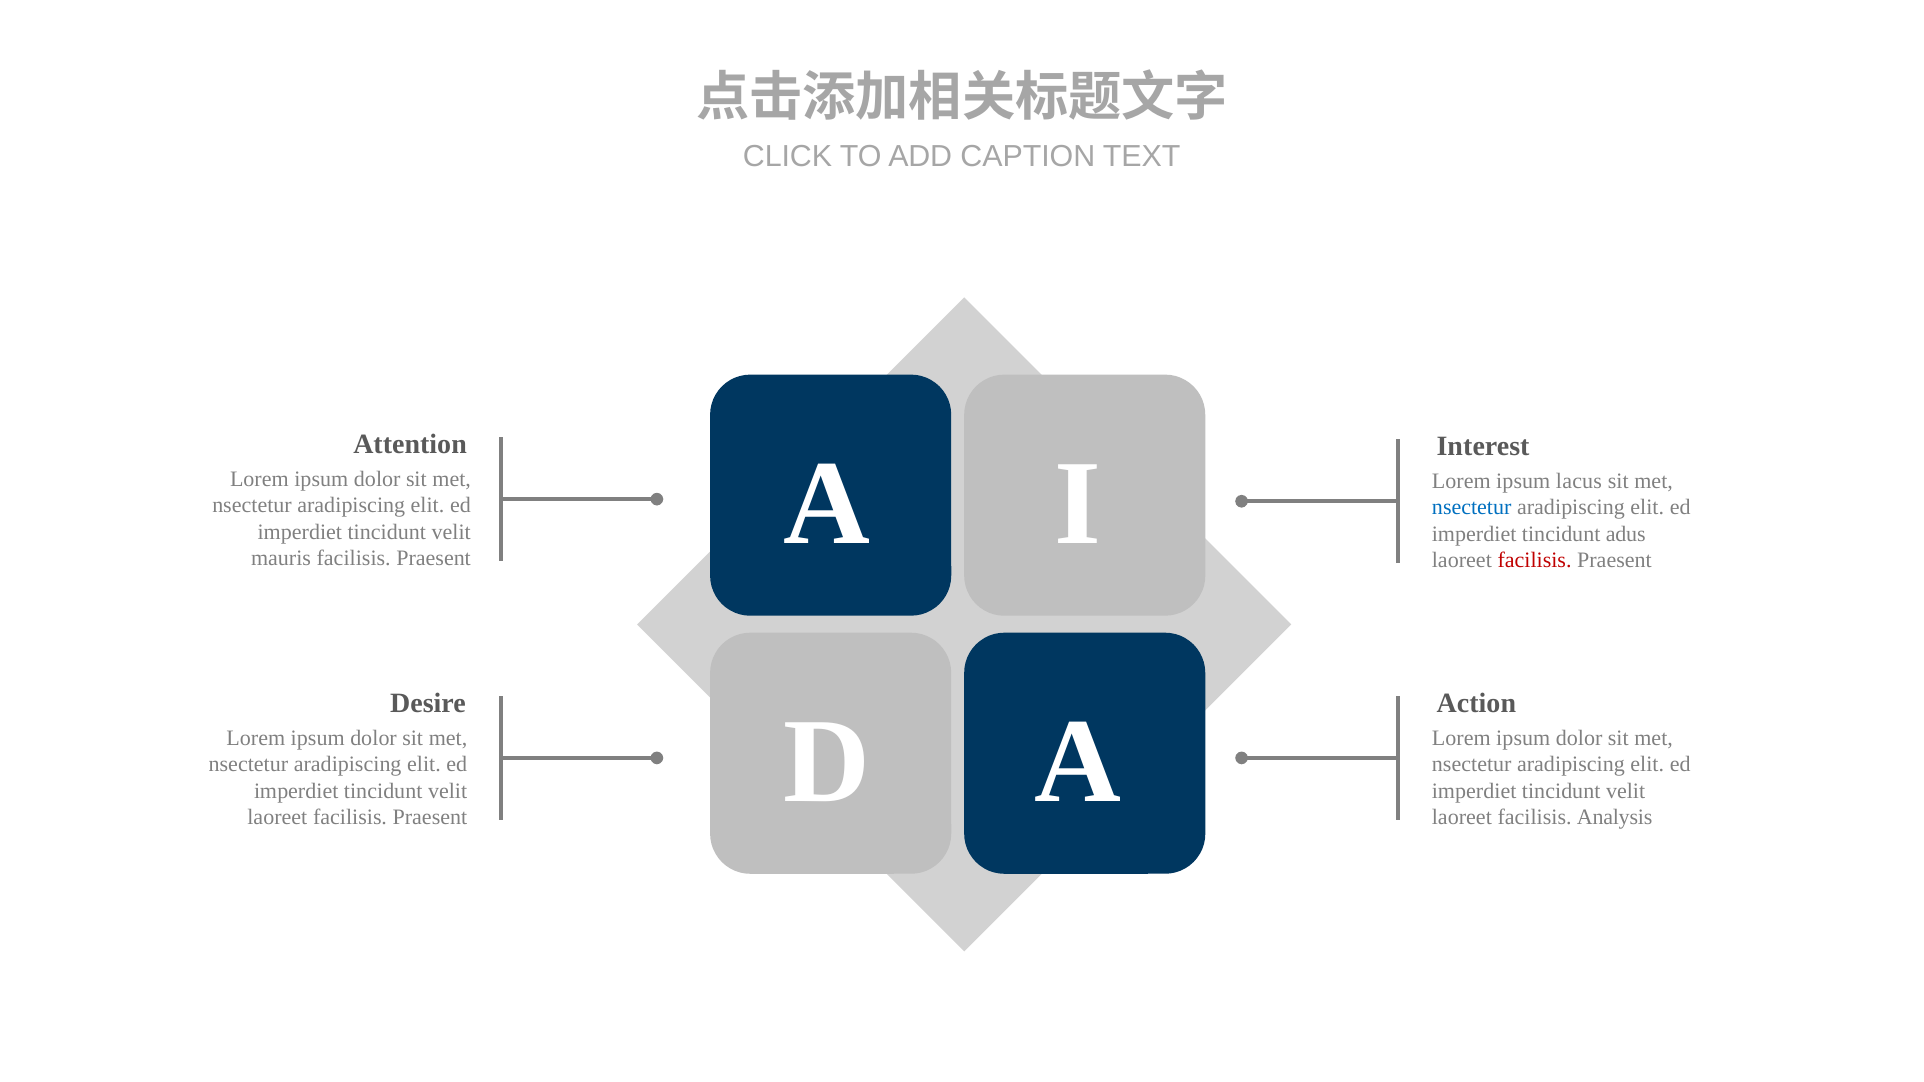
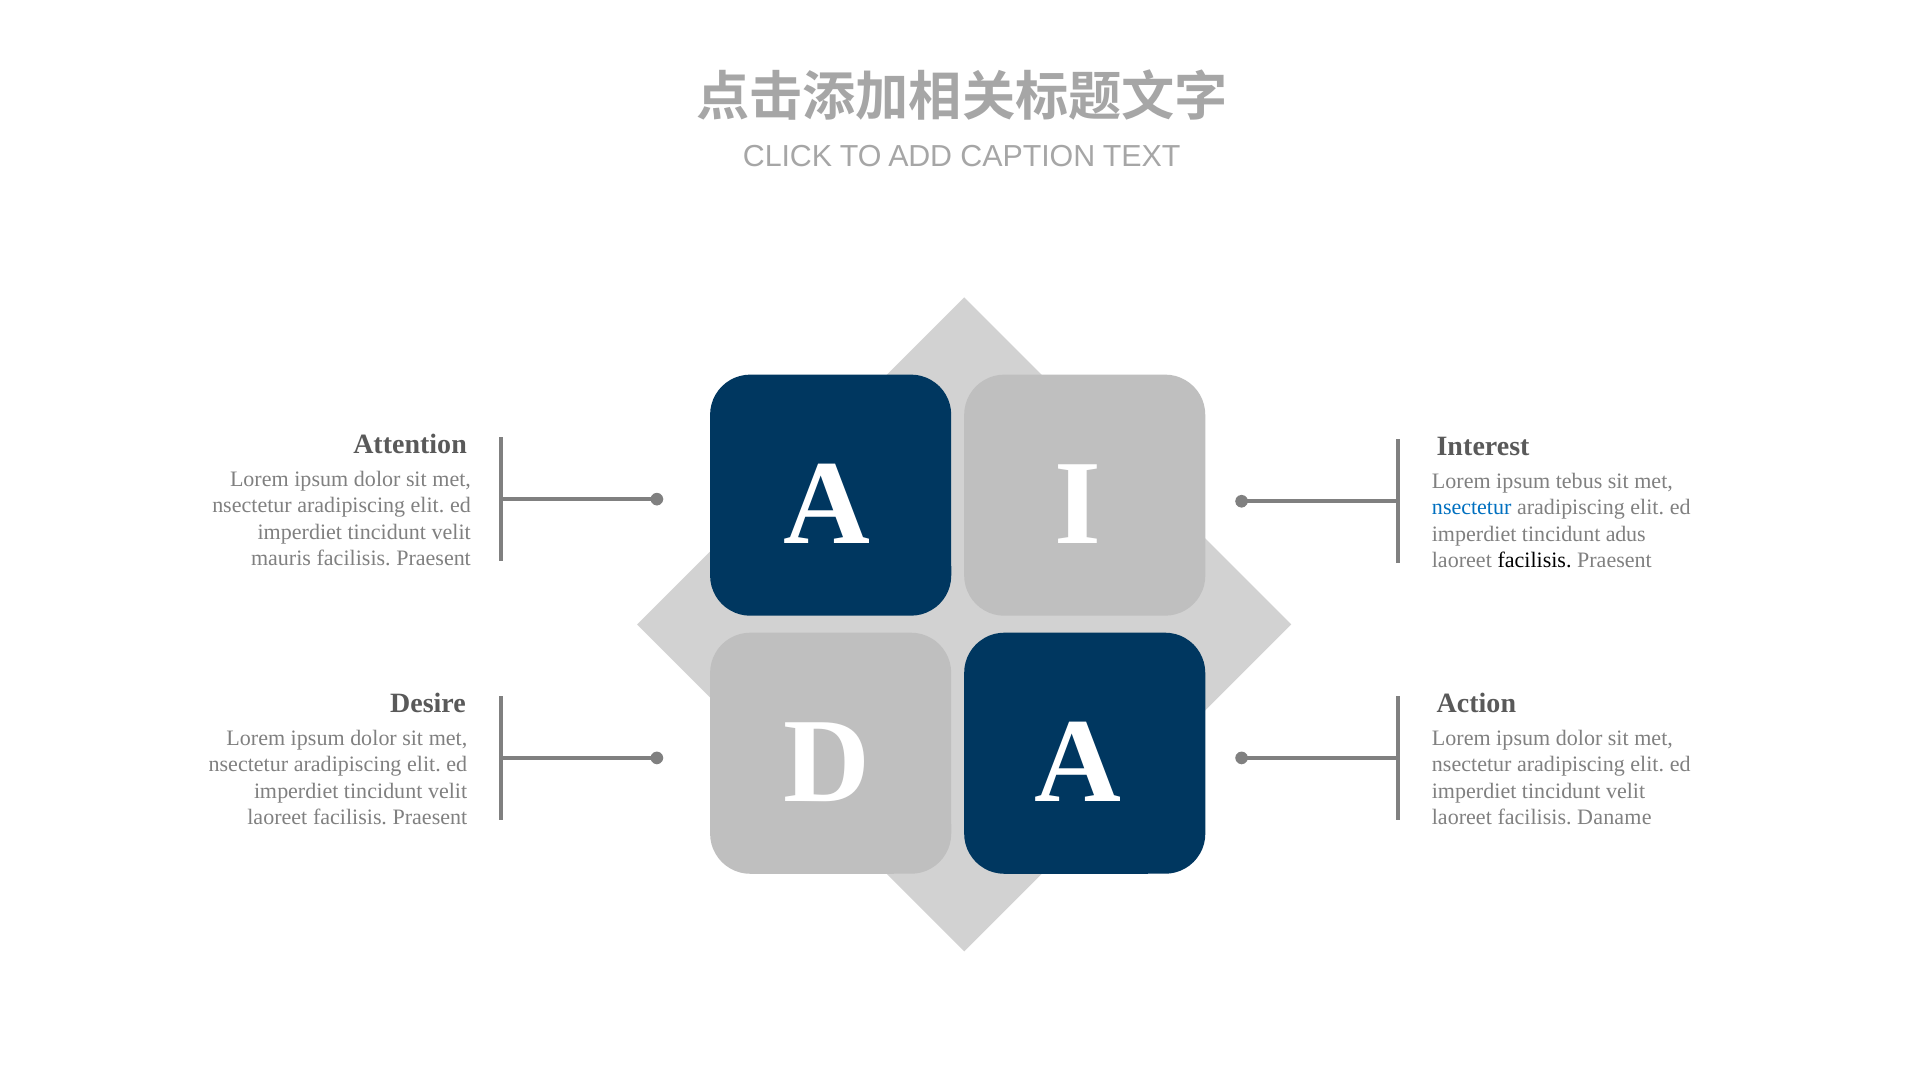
lacus: lacus -> tebus
facilisis at (1535, 561) colour: red -> black
Analysis: Analysis -> Daname
